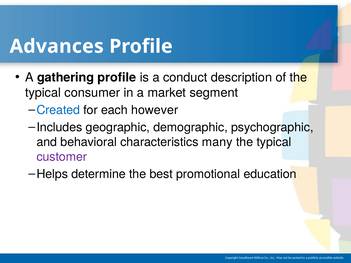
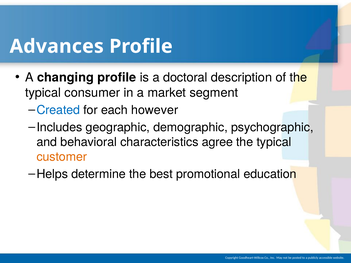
gathering: gathering -> changing
conduct: conduct -> doctoral
many: many -> agree
customer colour: purple -> orange
